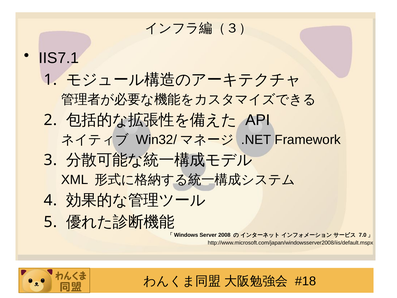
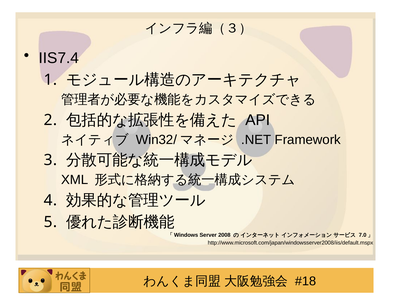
IIS7.1: IIS7.1 -> IIS7.4
